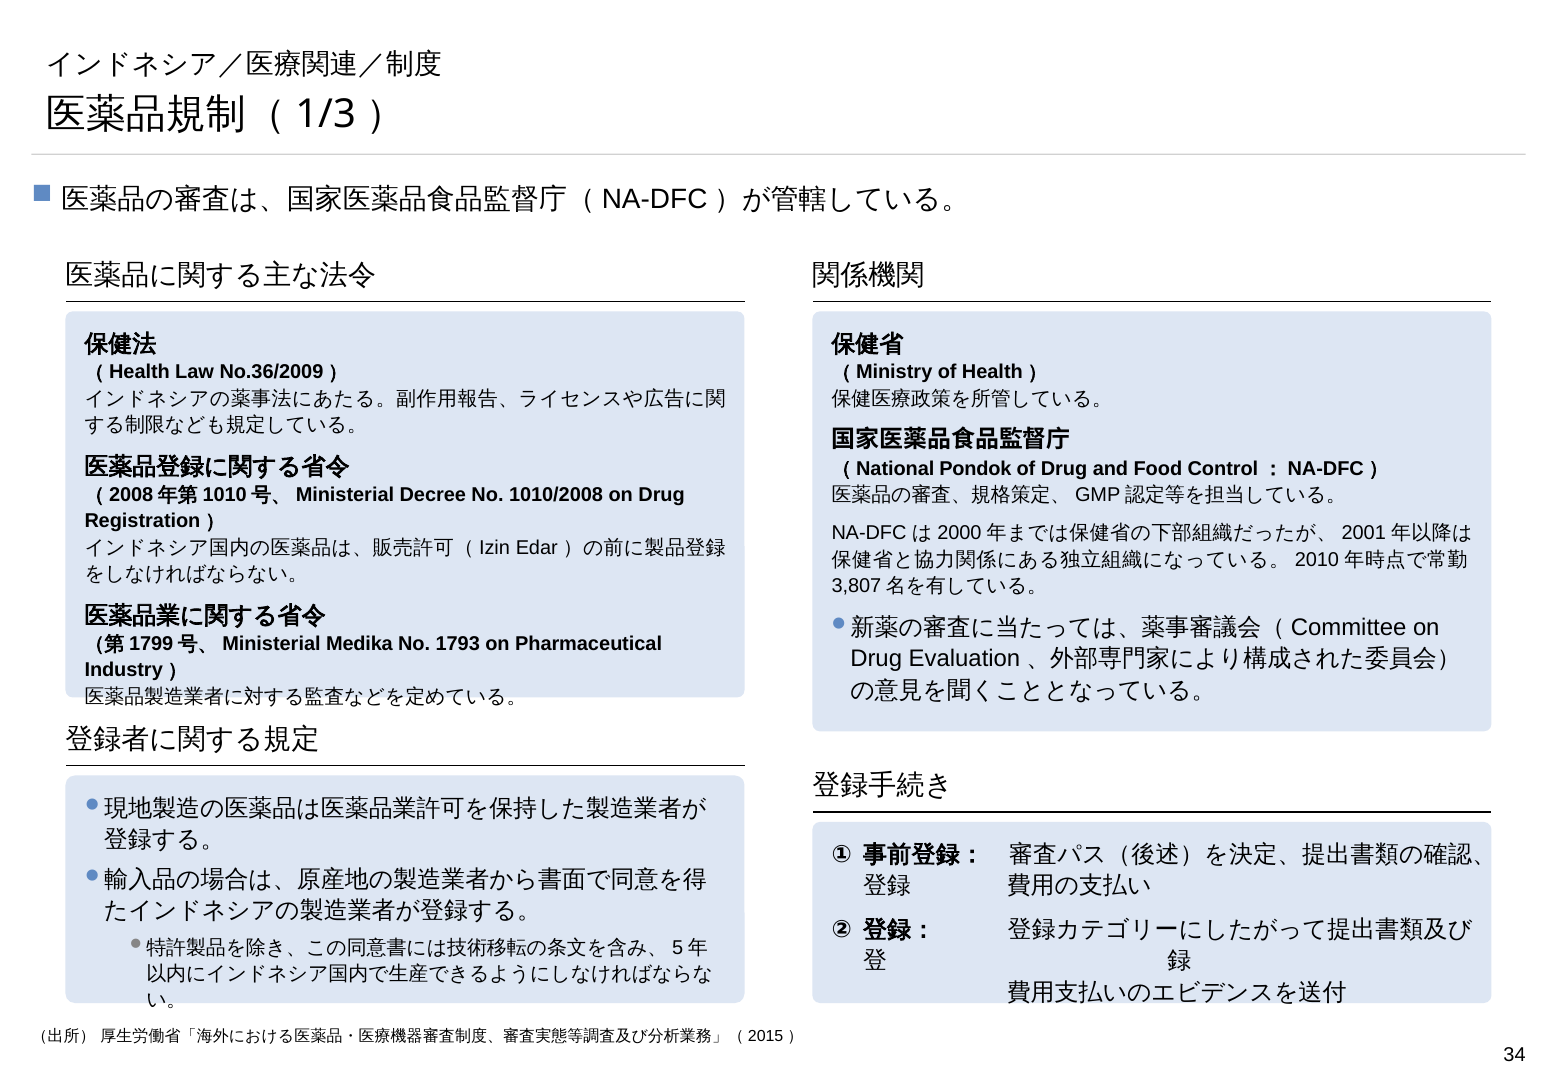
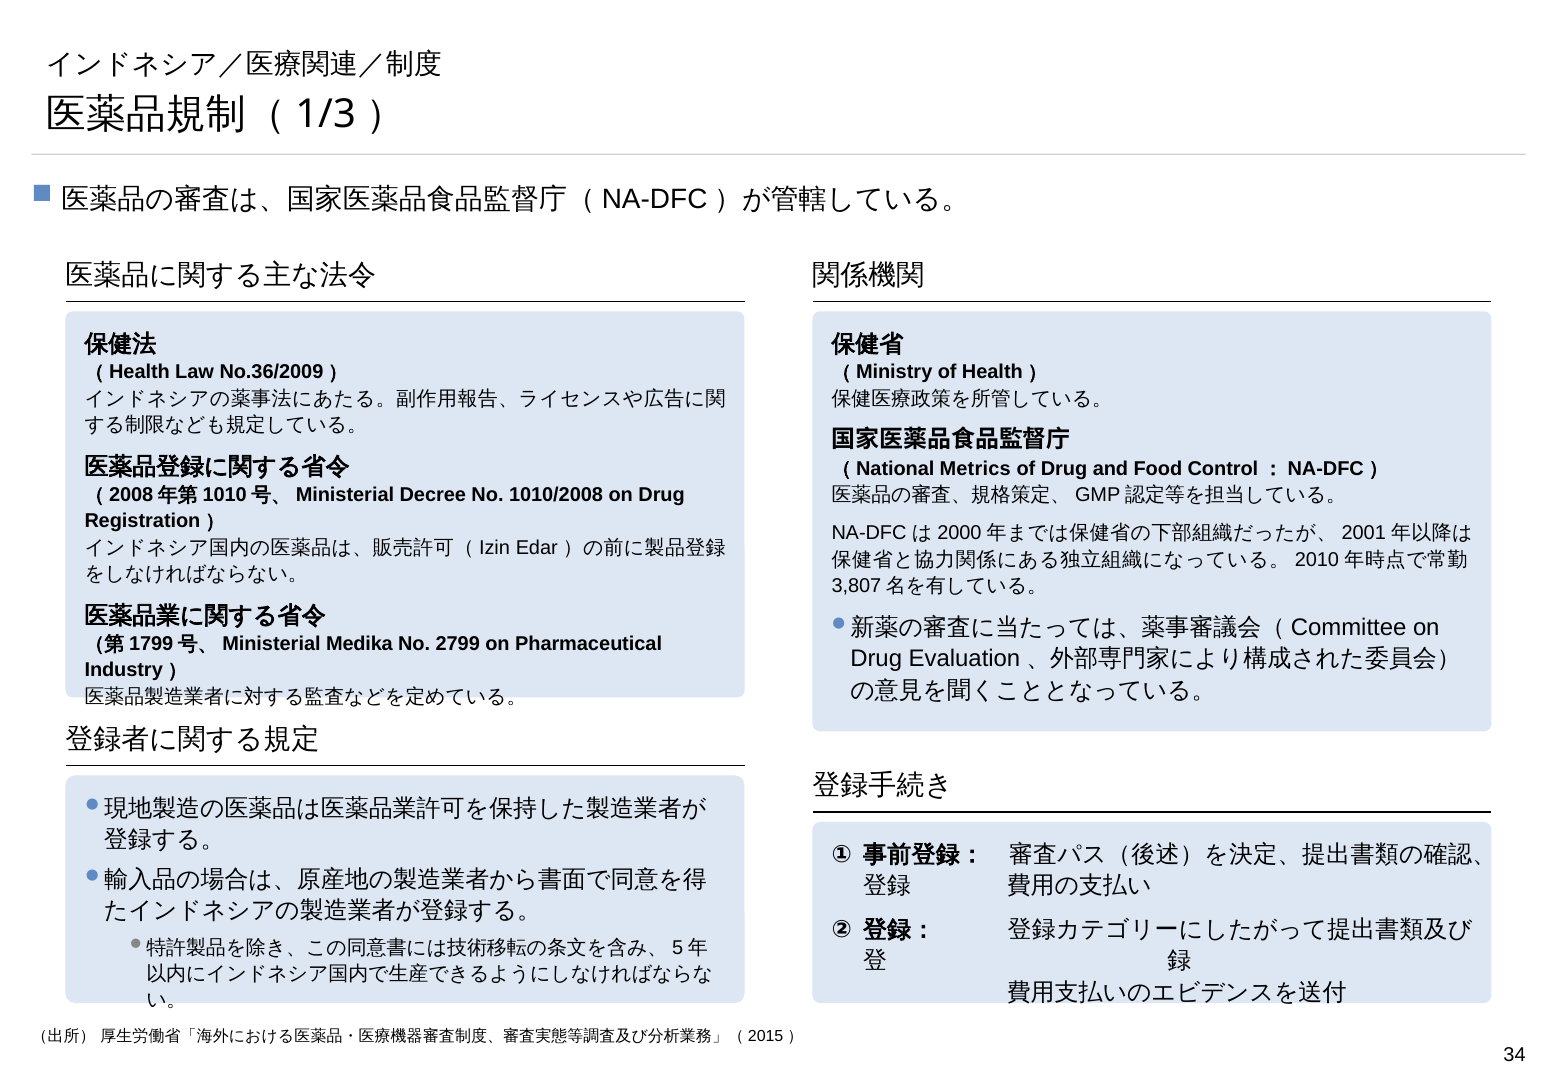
Pondok: Pondok -> Metrics
1793: 1793 -> 2799
